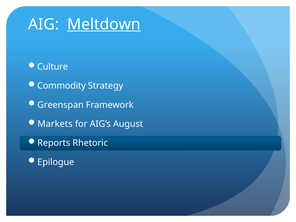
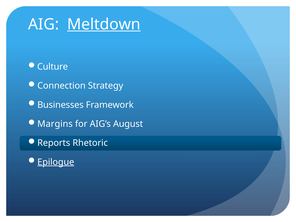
Commodity: Commodity -> Connection
Greenspan: Greenspan -> Businesses
Markets: Markets -> Margins
Epilogue underline: none -> present
